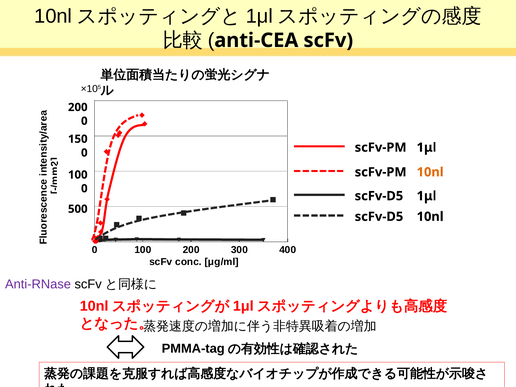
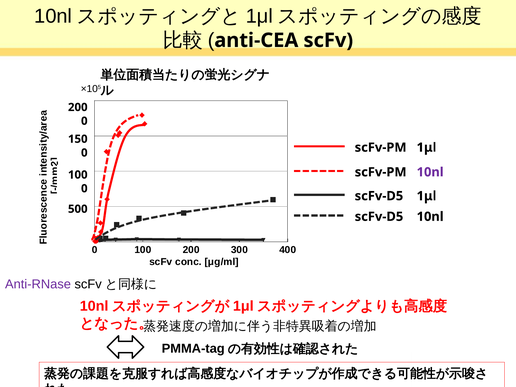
10nl at (430, 172) colour: orange -> purple
